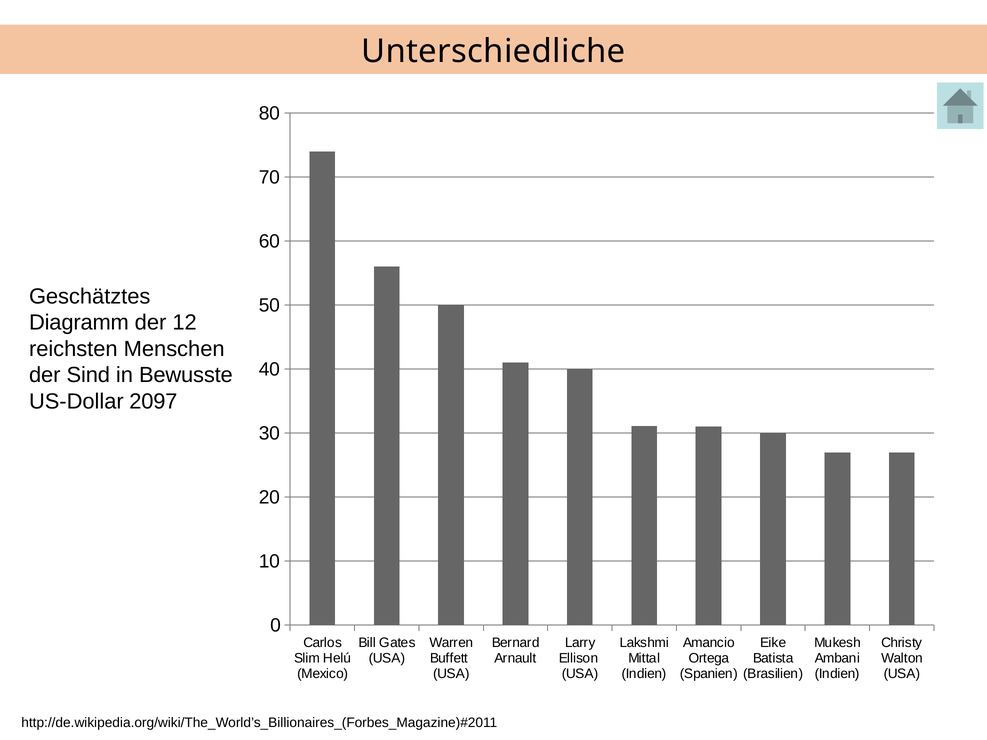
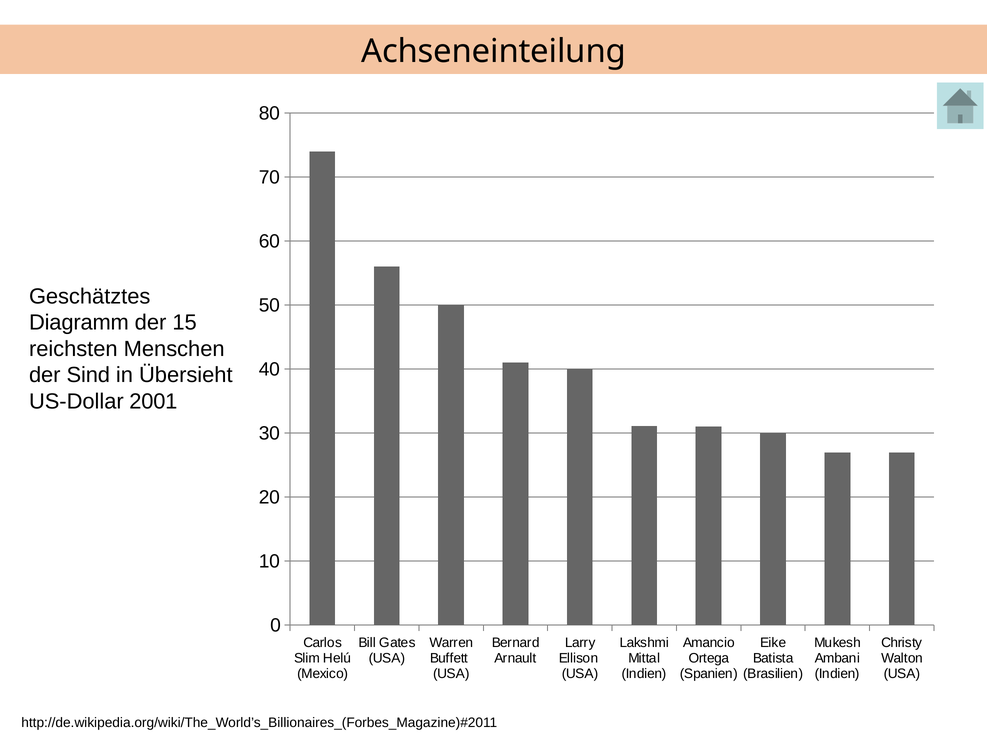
Unterschiedliche: Unterschiedliche -> Achseneinteilung
12: 12 -> 15
Bewusste: Bewusste -> Übersieht
2097: 2097 -> 2001
